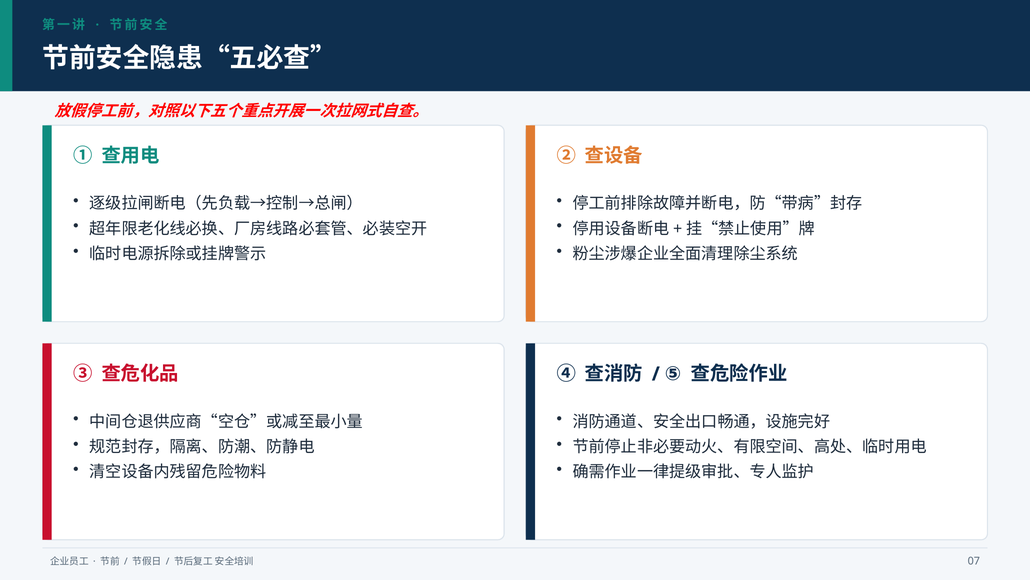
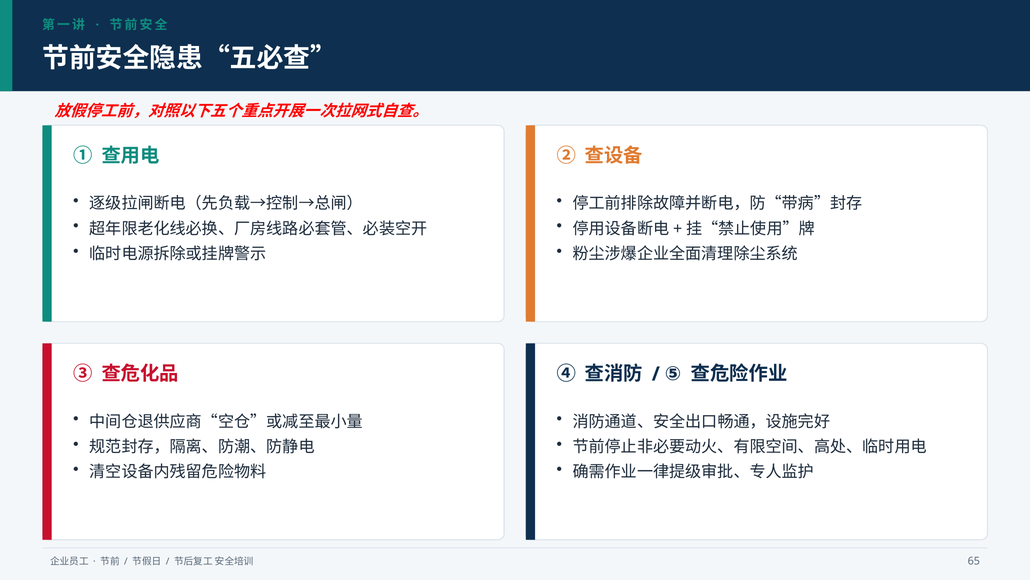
07: 07 -> 65
